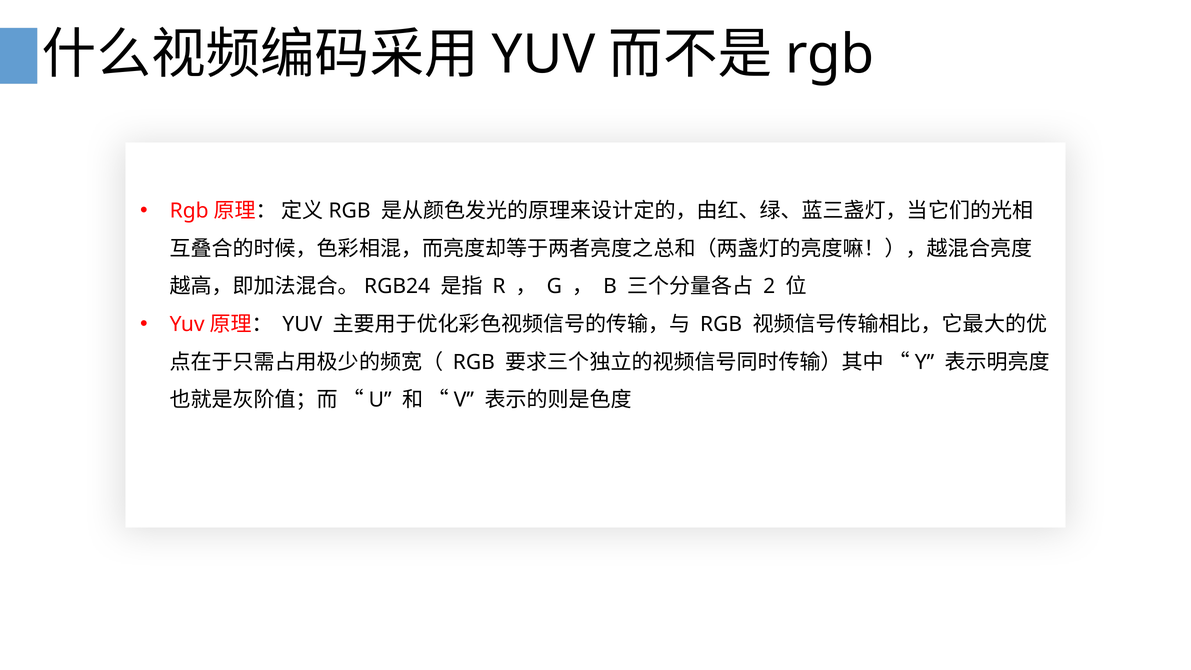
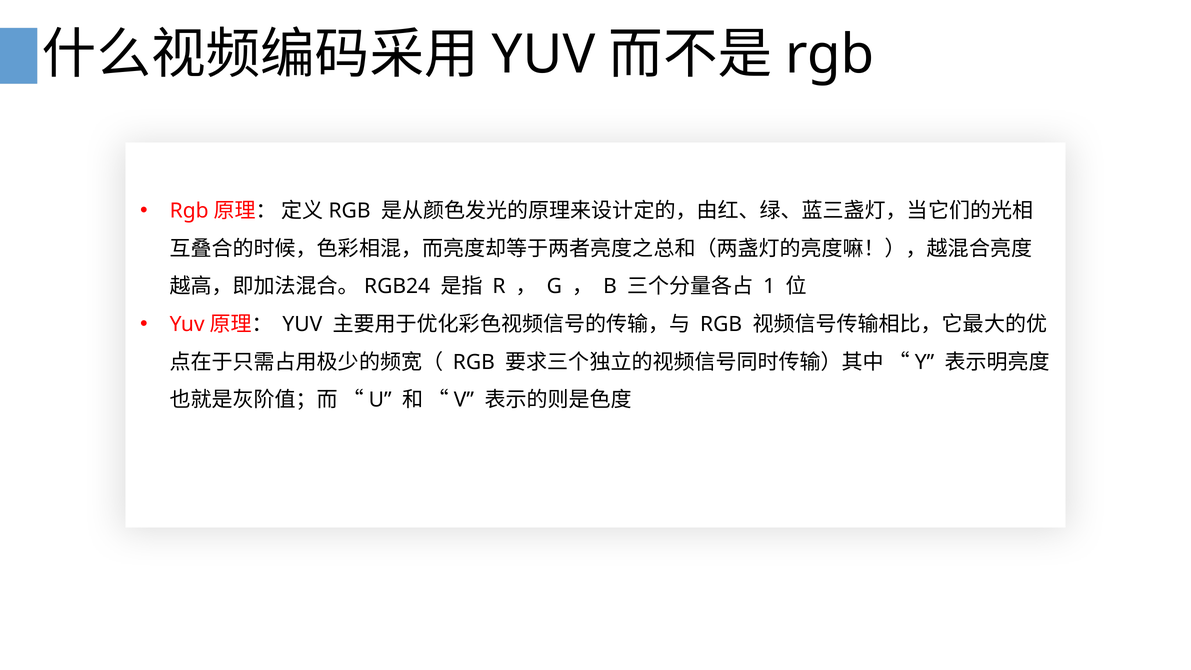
2: 2 -> 1
